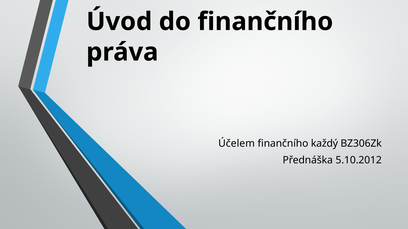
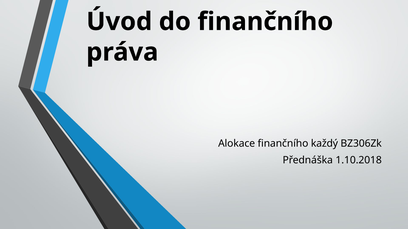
Účelem: Účelem -> Alokace
5.10.2012: 5.10.2012 -> 1.10.2018
